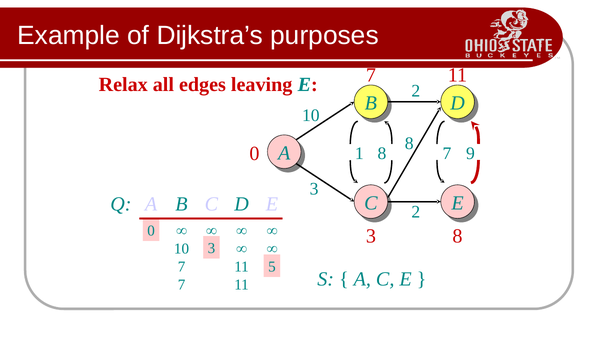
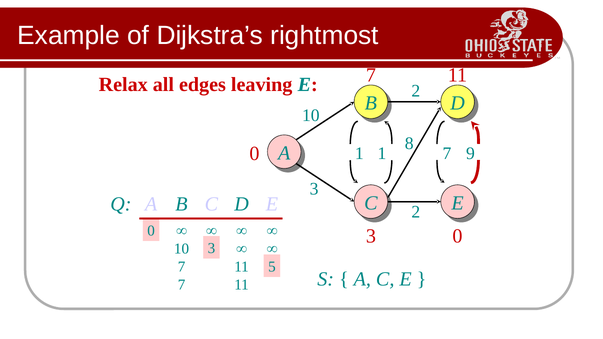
purposes: purposes -> rightmost
1 8: 8 -> 1
3 8: 8 -> 0
